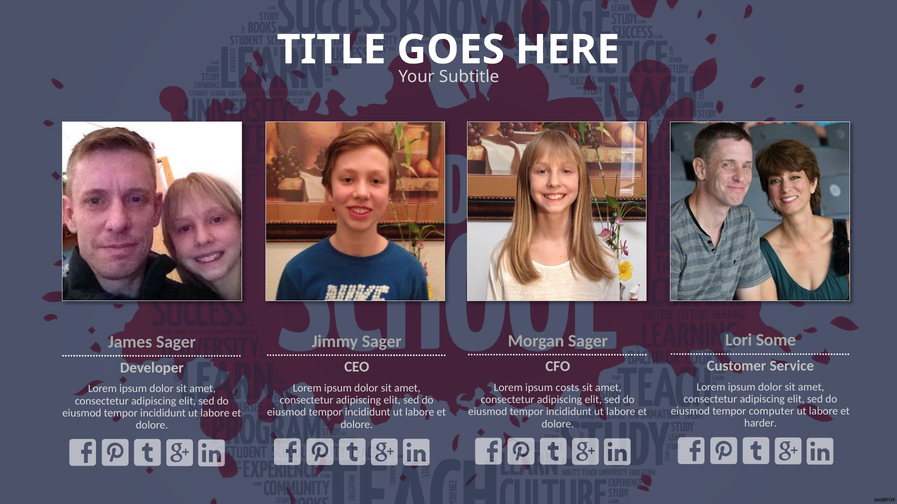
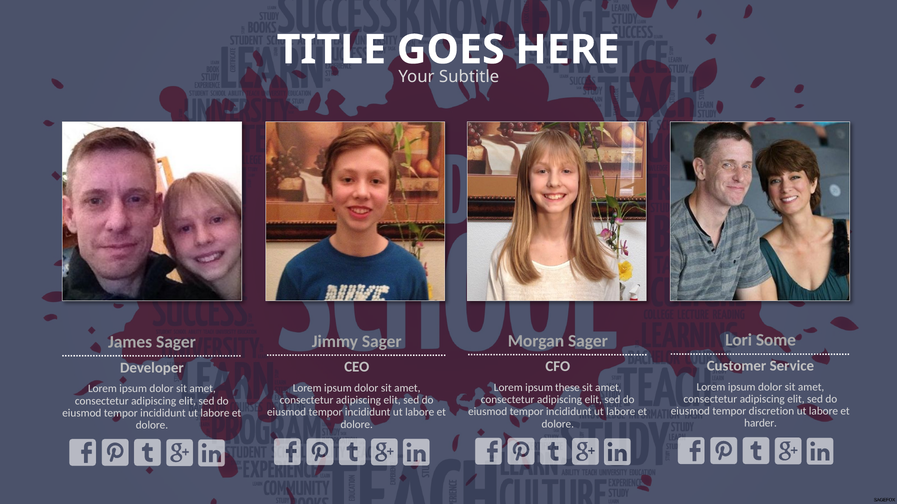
costs: costs -> these
computer: computer -> discretion
